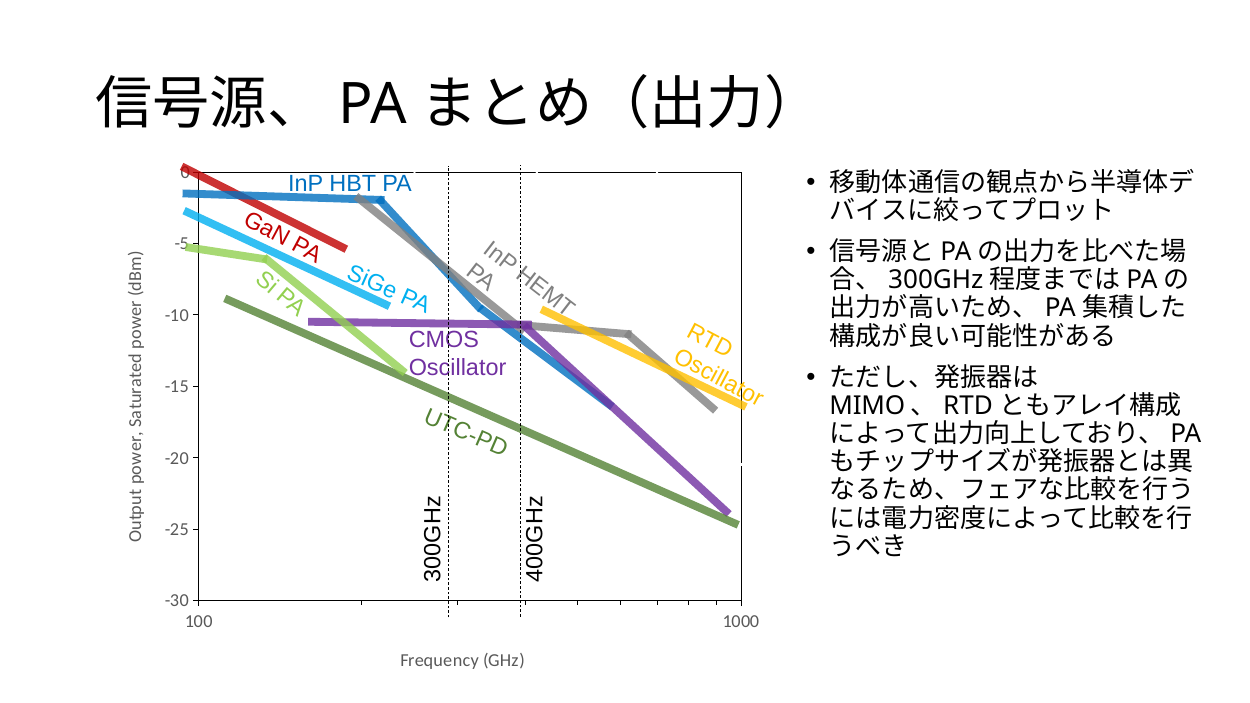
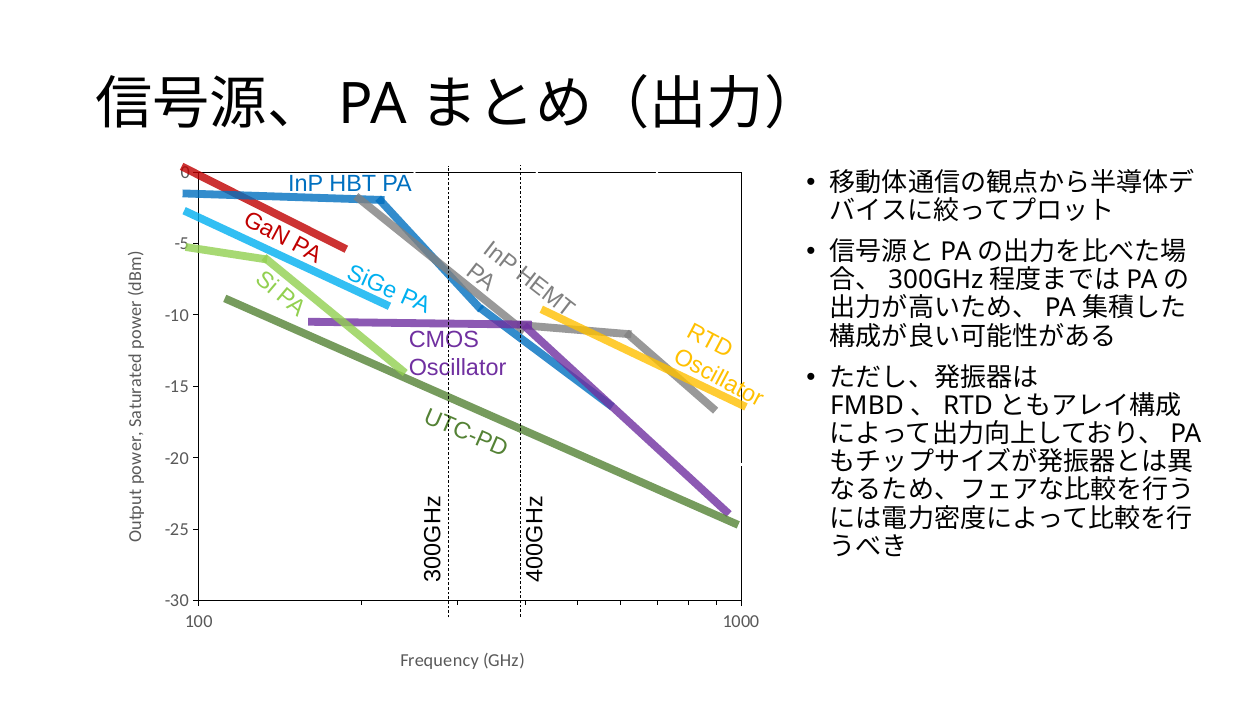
MIMO: MIMO -> FMBD
